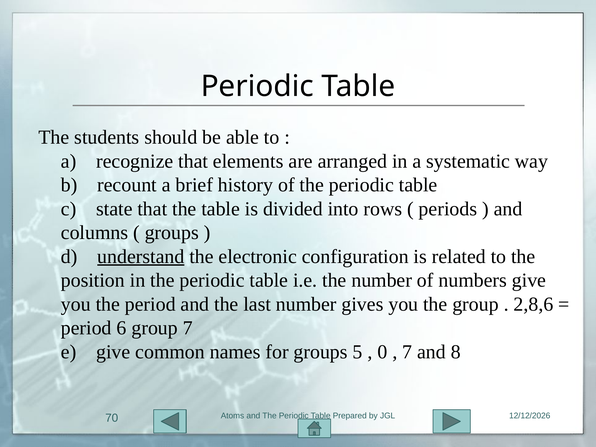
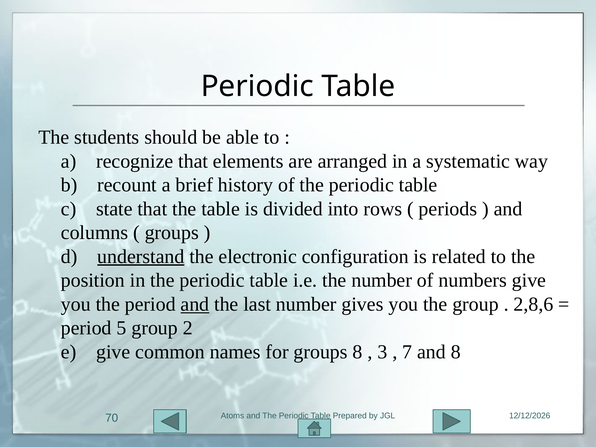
and at (195, 304) underline: none -> present
6: 6 -> 5
group 7: 7 -> 2
groups 5: 5 -> 8
0: 0 -> 3
